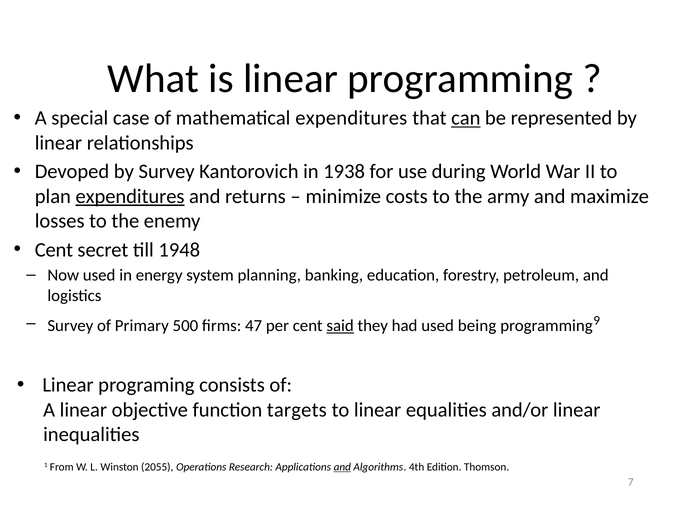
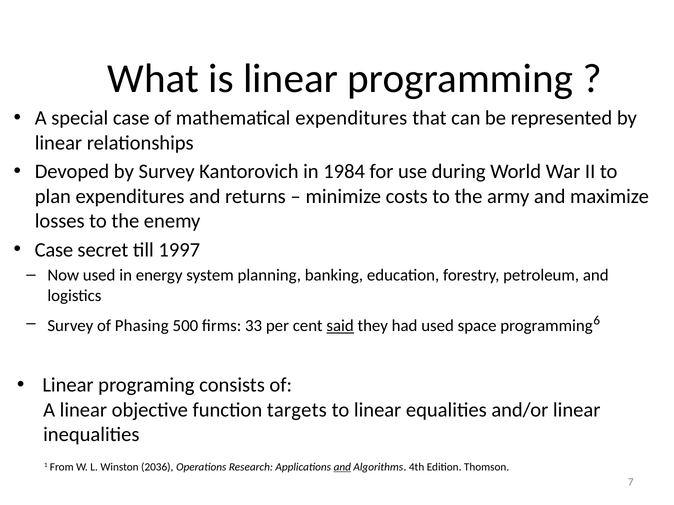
can underline: present -> none
1938: 1938 -> 1984
expenditures at (130, 197) underline: present -> none
Cent at (54, 250): Cent -> Case
1948: 1948 -> 1997
Primary: Primary -> Phasing
47: 47 -> 33
being: being -> space
9: 9 -> 6
2055: 2055 -> 2036
